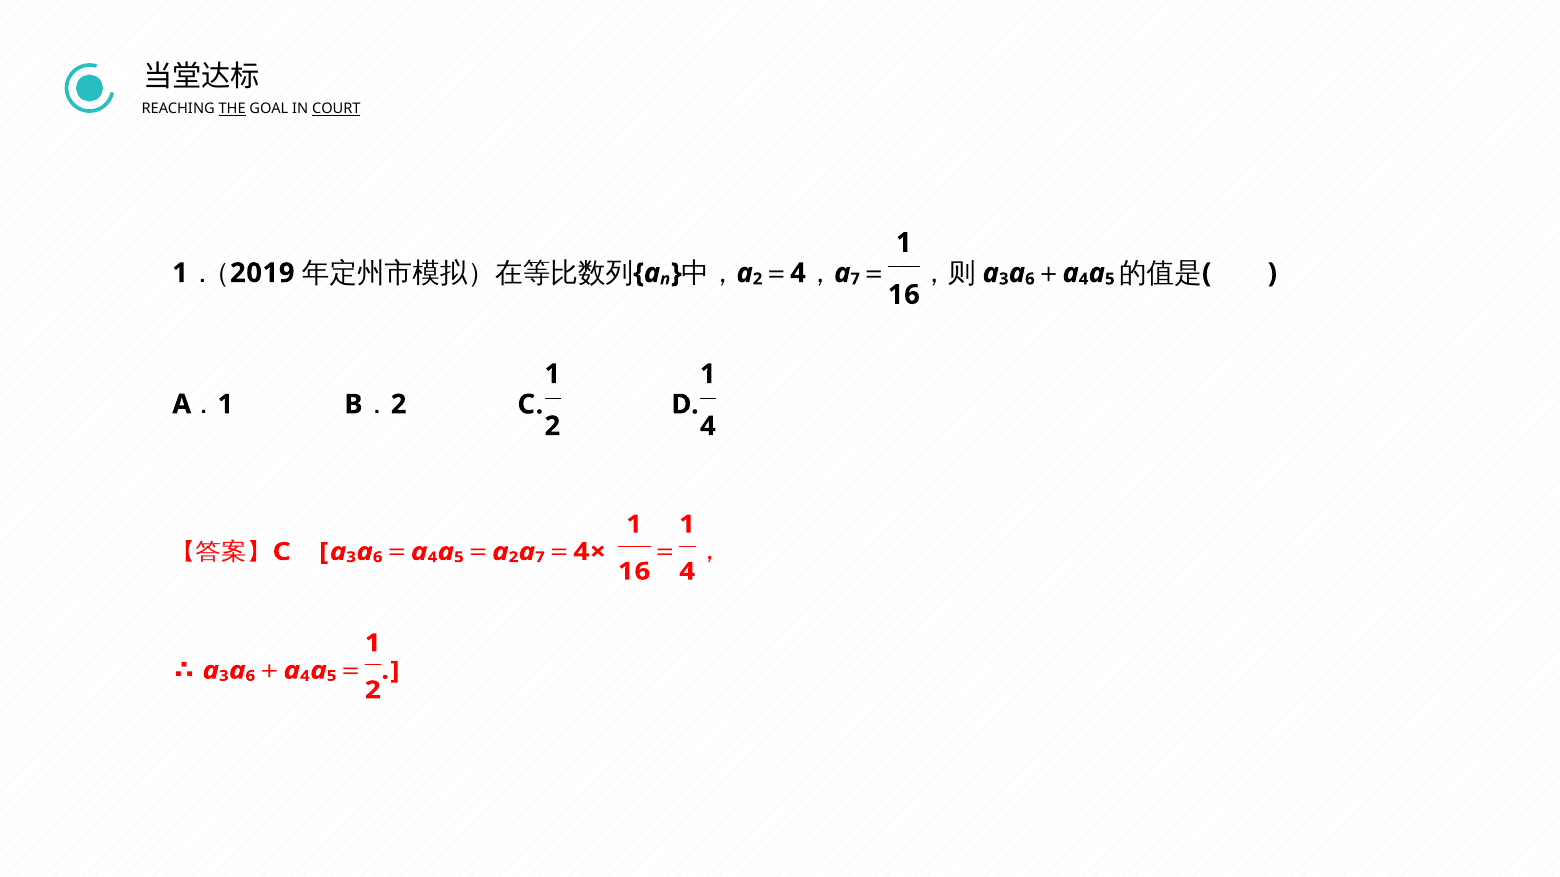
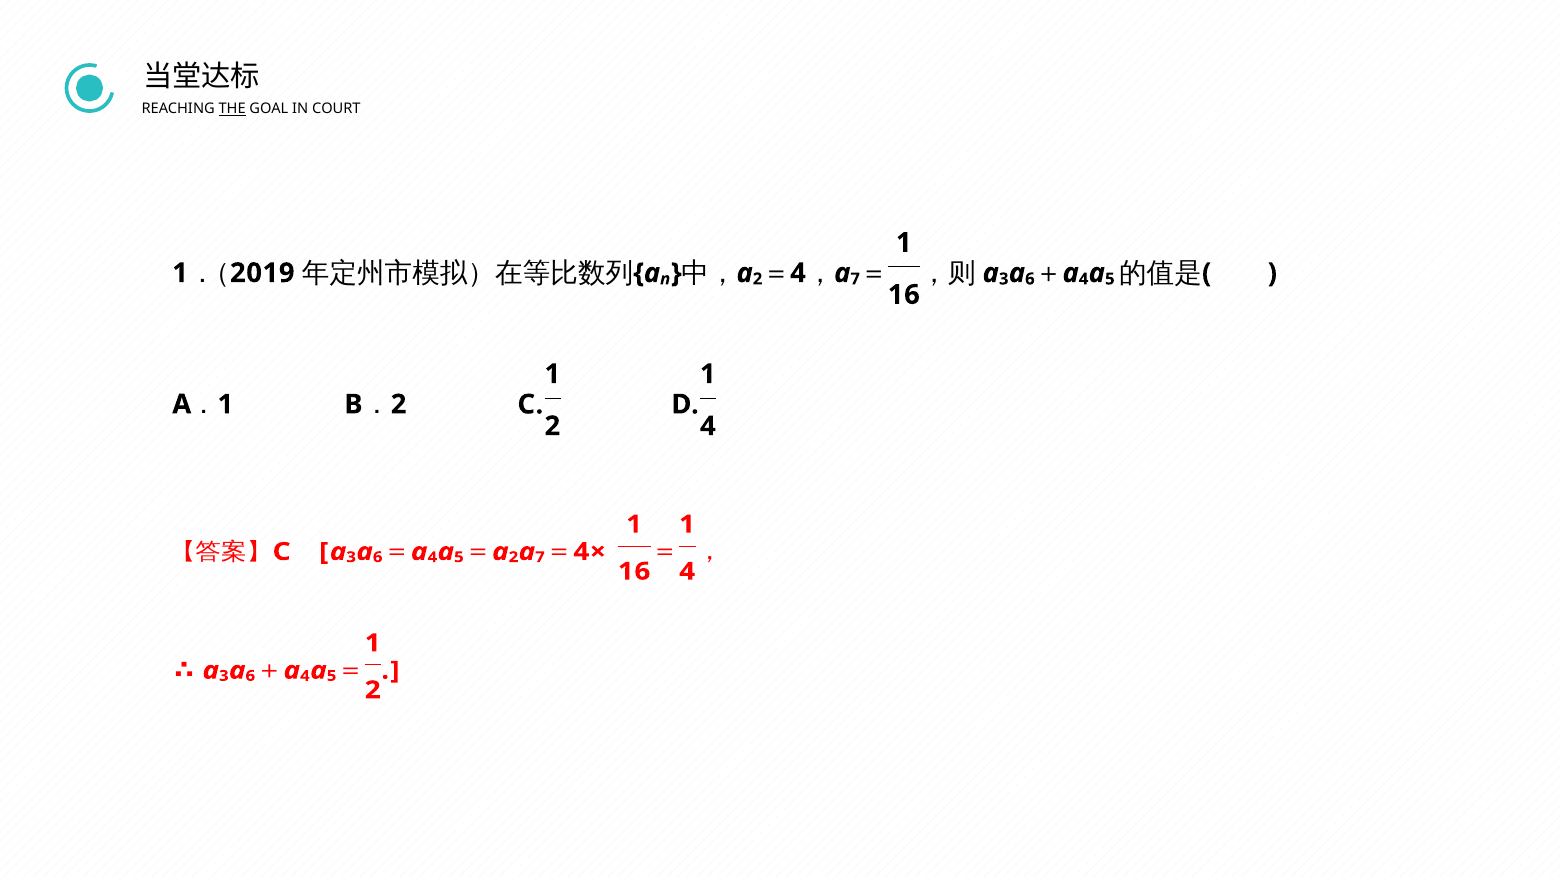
COURT underline: present -> none
